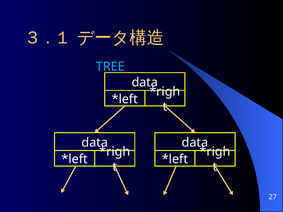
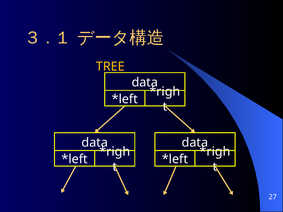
TREE colour: light blue -> yellow
